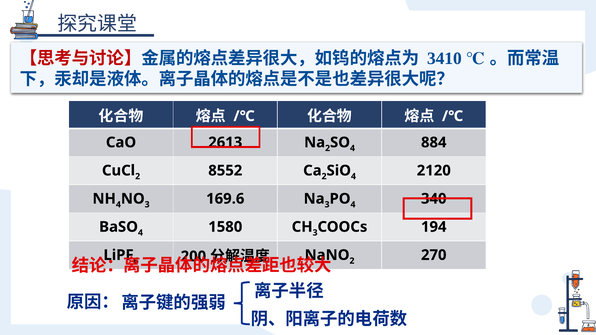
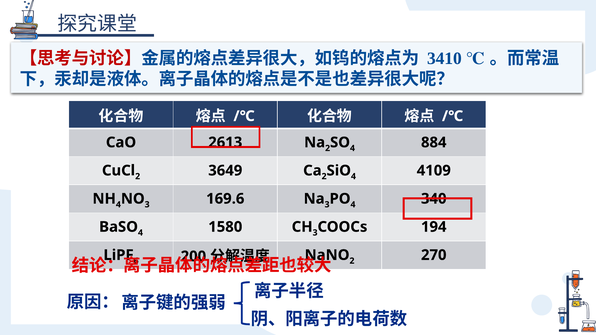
8552: 8552 -> 3649
2120: 2120 -> 4109
